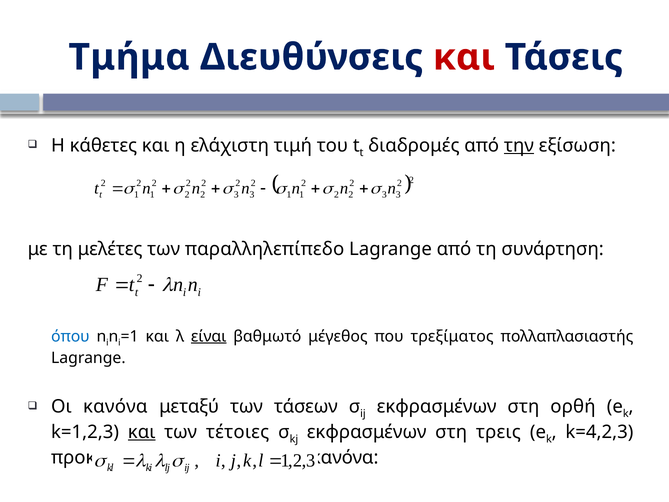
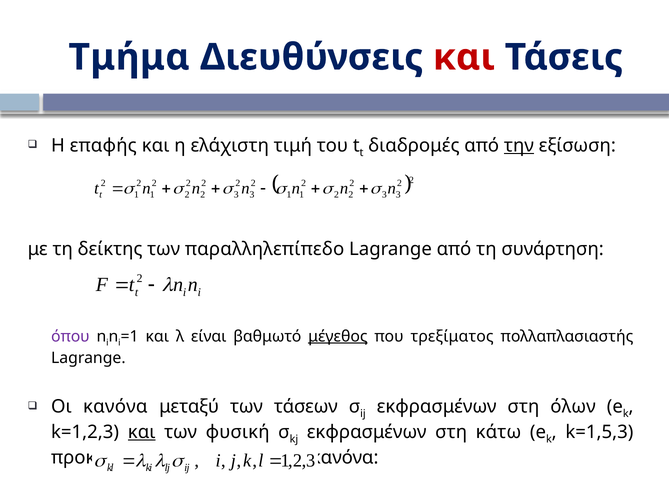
κάθετες: κάθετες -> επαφής
μελέτες: μελέτες -> δείκτης
όπου colour: blue -> purple
είναι underline: present -> none
μέγεθος underline: none -> present
ορθή: ορθή -> όλων
τέτοιες: τέτοιες -> φυσική
τρεις: τρεις -> κάτω
k=4,2,3: k=4,2,3 -> k=1,5,3
